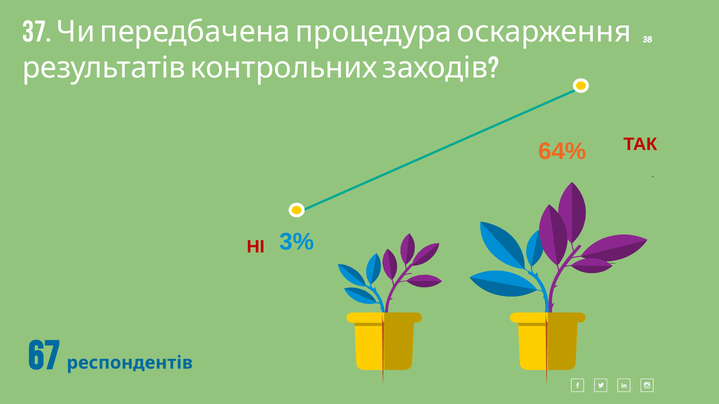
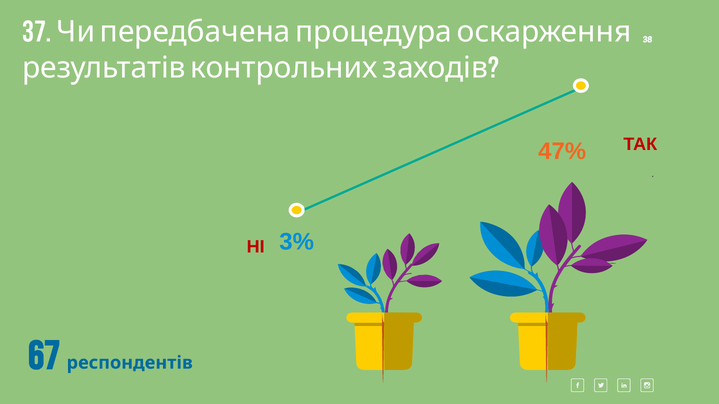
64%: 64% -> 47%
